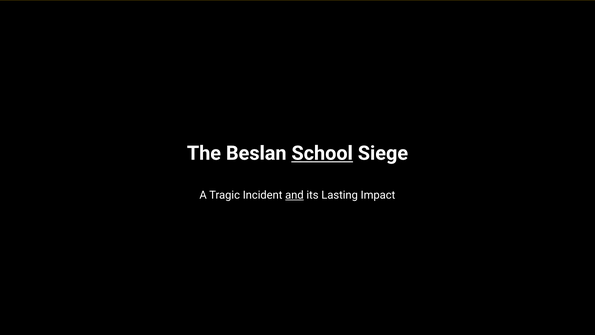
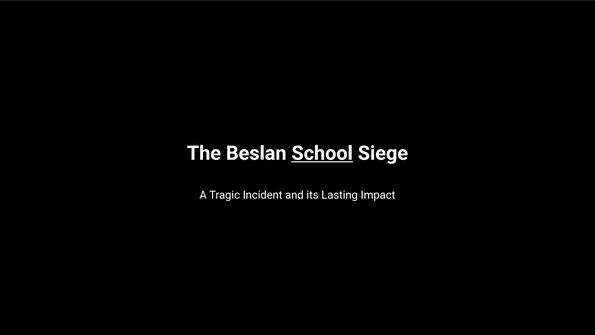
and underline: present -> none
